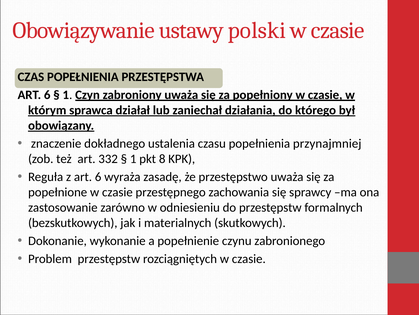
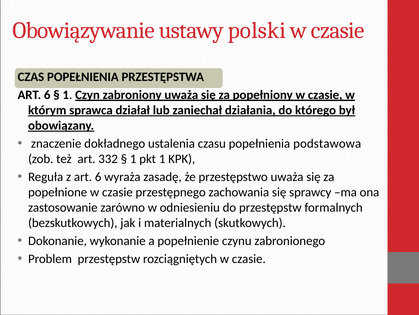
przynajmniej: przynajmniej -> podstawowa
pkt 8: 8 -> 1
